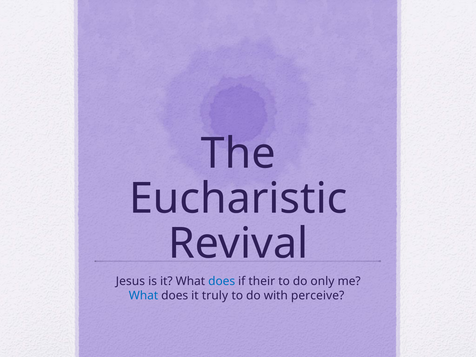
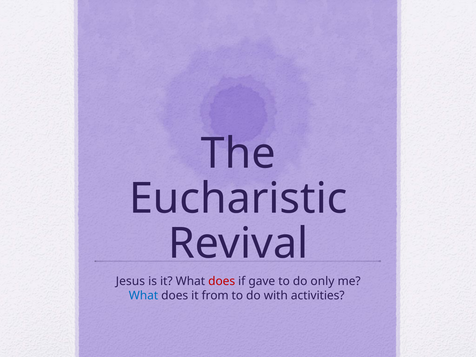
does at (222, 281) colour: blue -> red
their: their -> gave
truly: truly -> from
perceive: perceive -> activities
